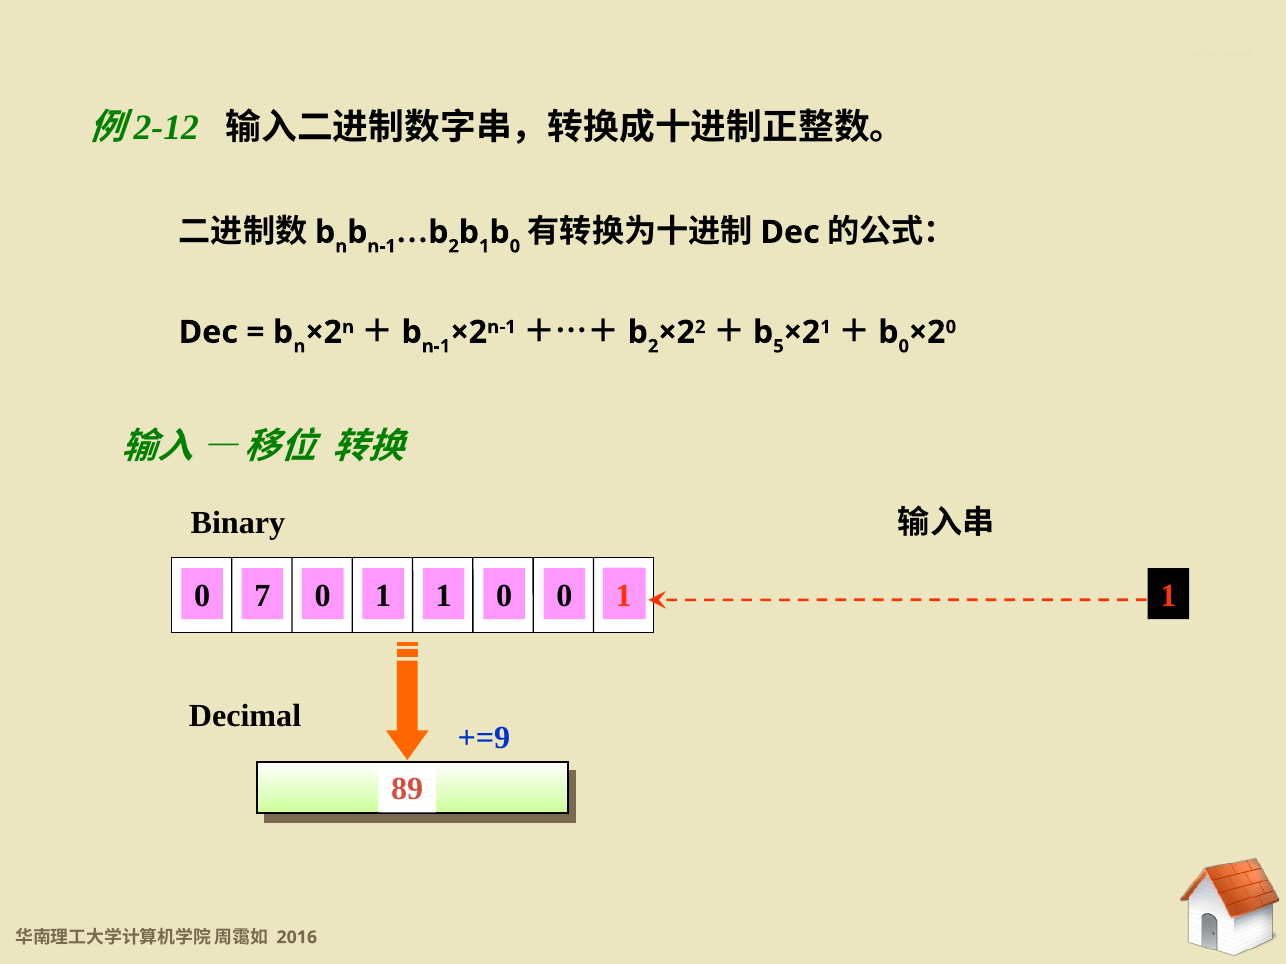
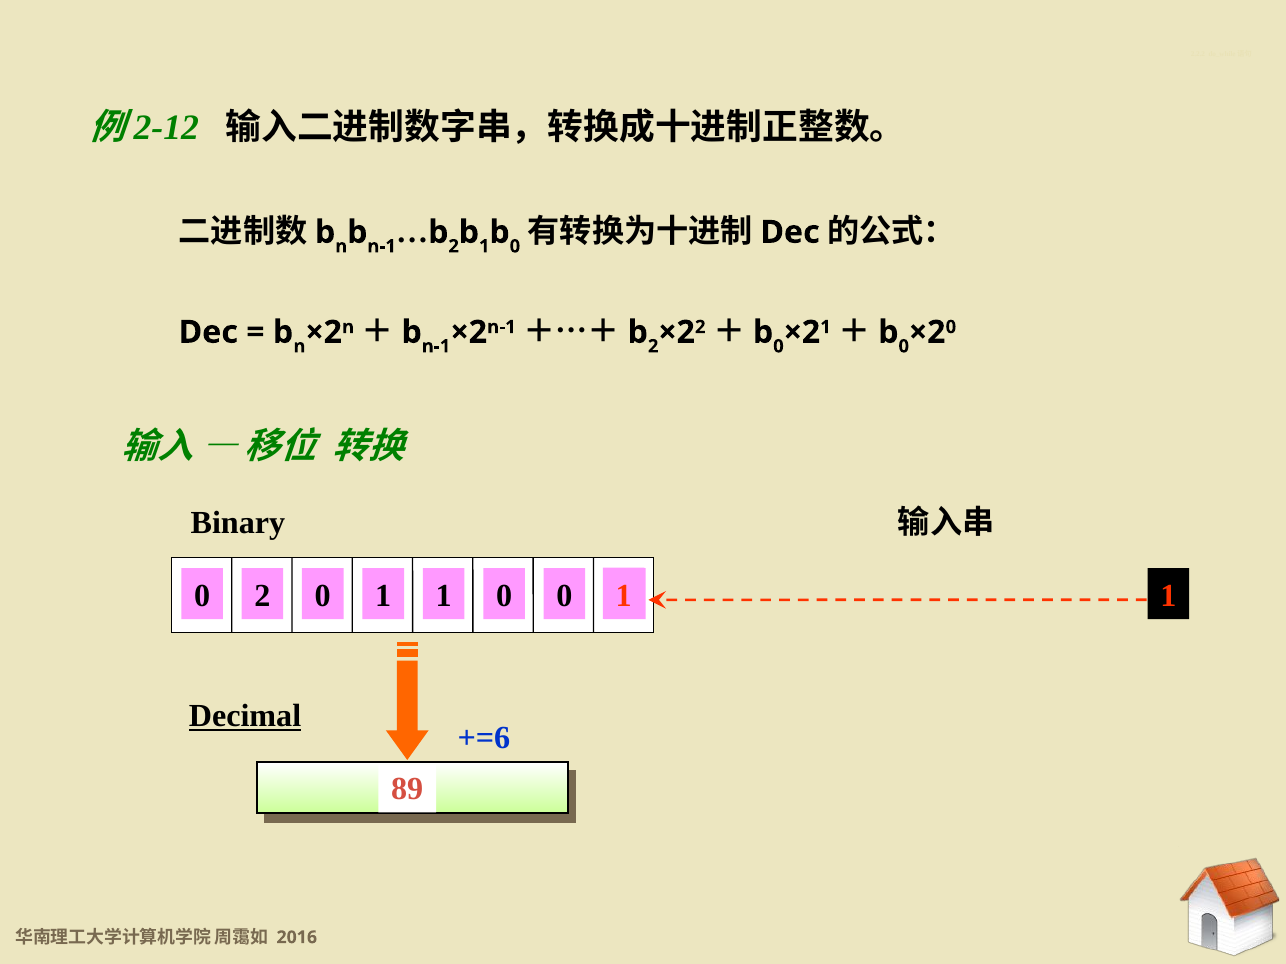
5 at (778, 346): 5 -> 0
0 7: 7 -> 2
Decimal underline: none -> present
+=9: +=9 -> +=6
